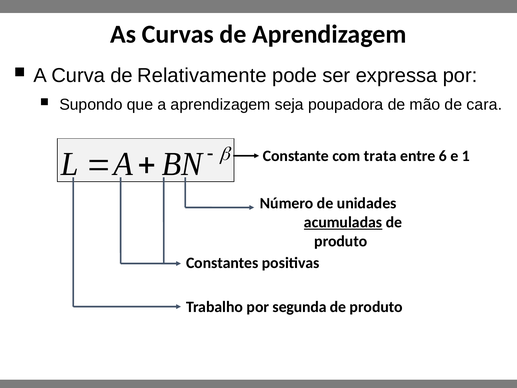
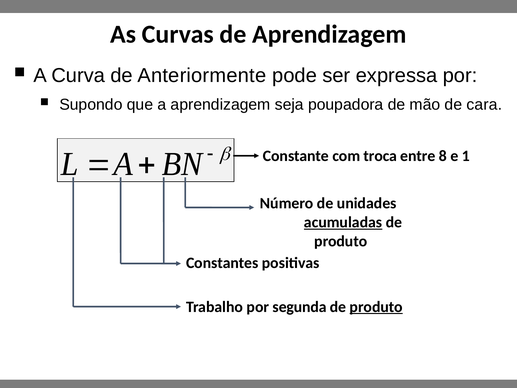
Relativamente: Relativamente -> Anteriormente
trata: trata -> troca
6: 6 -> 8
produto at (376, 307) underline: none -> present
